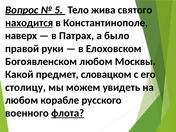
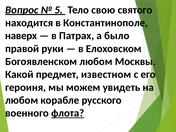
жива: жива -> свою
находится underline: present -> none
словацком: словацком -> известном
столицу: столицу -> героиня
